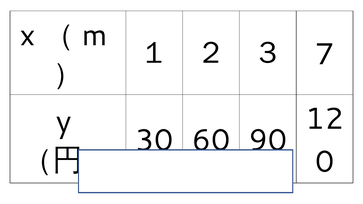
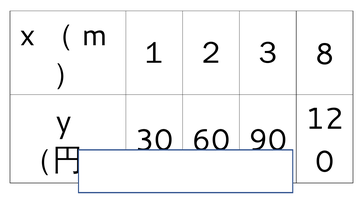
7: 7 -> 8
